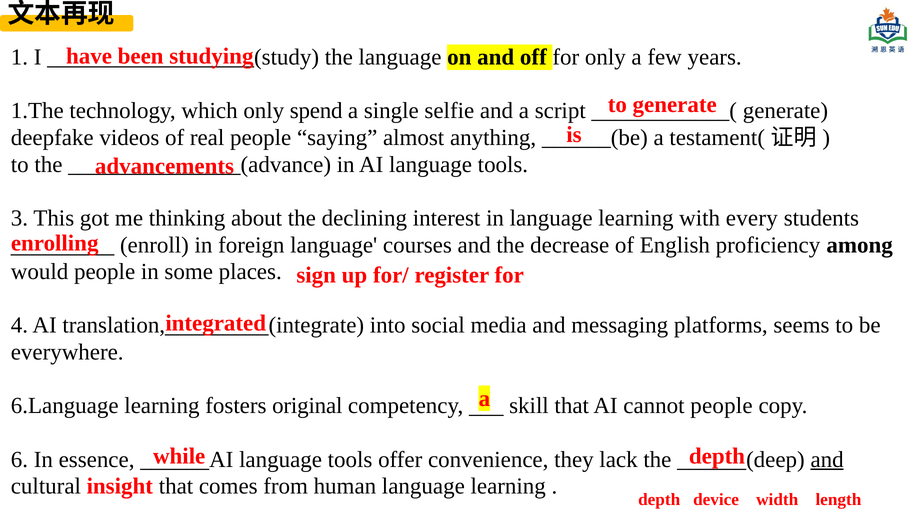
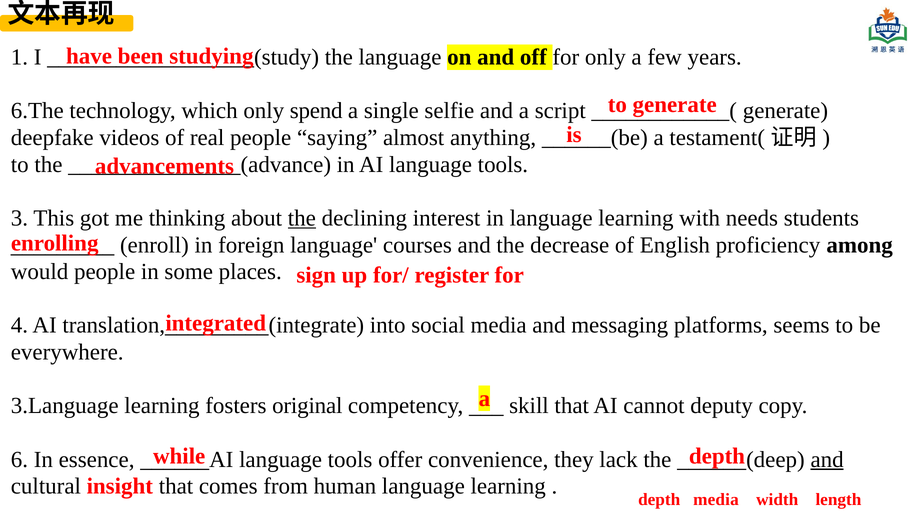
1.The: 1.The -> 6.The
the at (302, 218) underline: none -> present
every: every -> needs
6.Language: 6.Language -> 3.Language
cannot people: people -> deputy
depth device: device -> media
